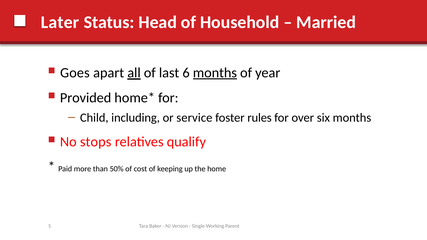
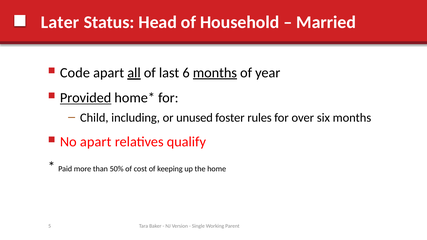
Goes: Goes -> Code
Provided underline: none -> present
service: service -> unused
No stops: stops -> apart
